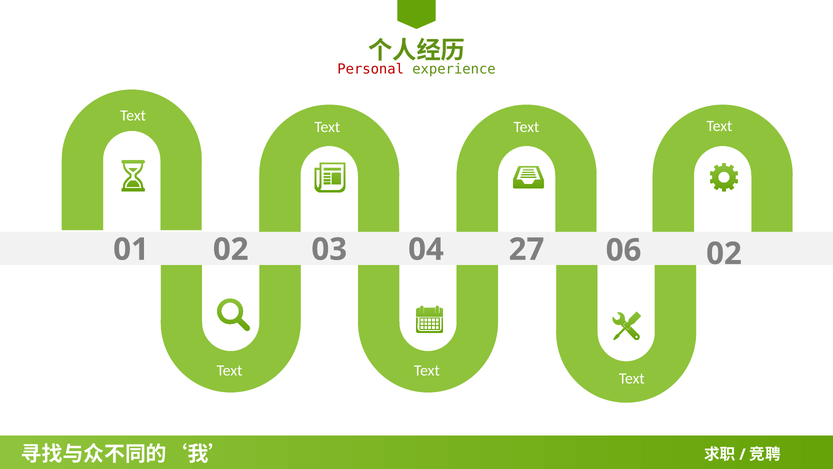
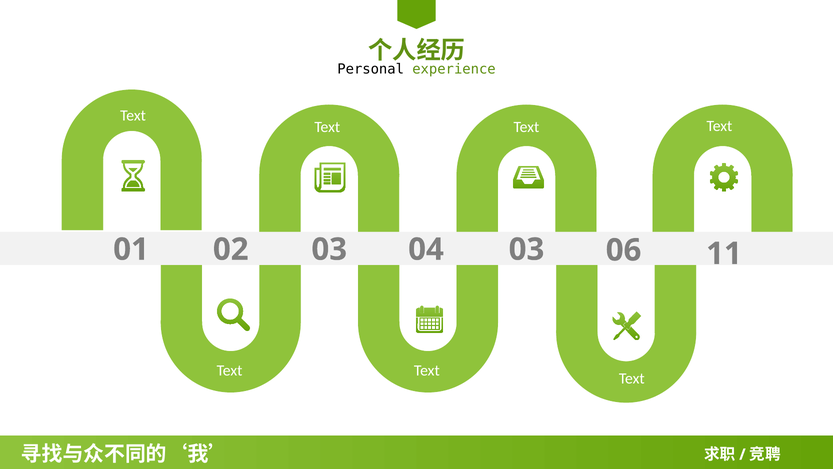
Personal colour: red -> black
03 27: 27 -> 03
06 02: 02 -> 11
